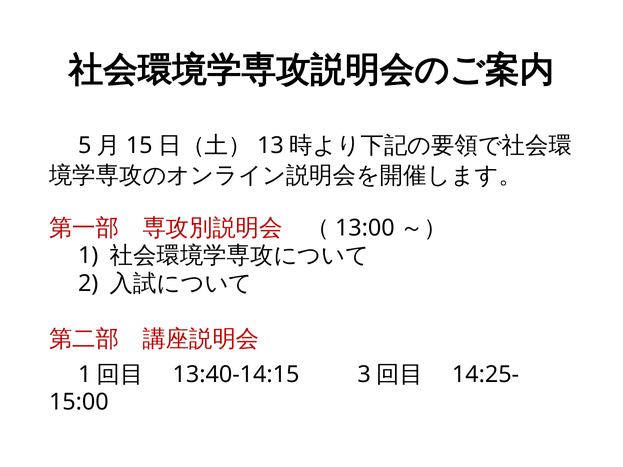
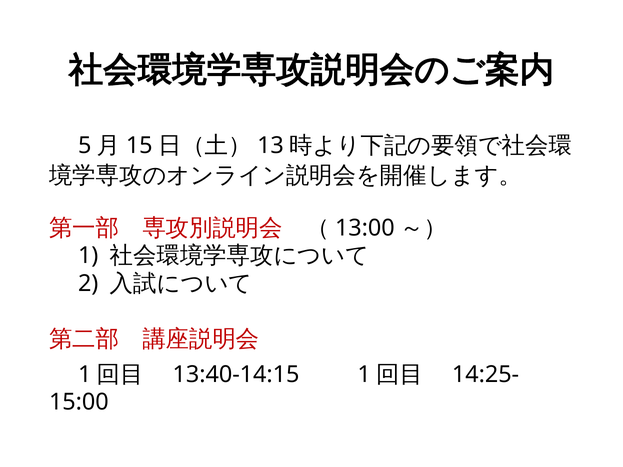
13:40-14:15 3: 3 -> 1
